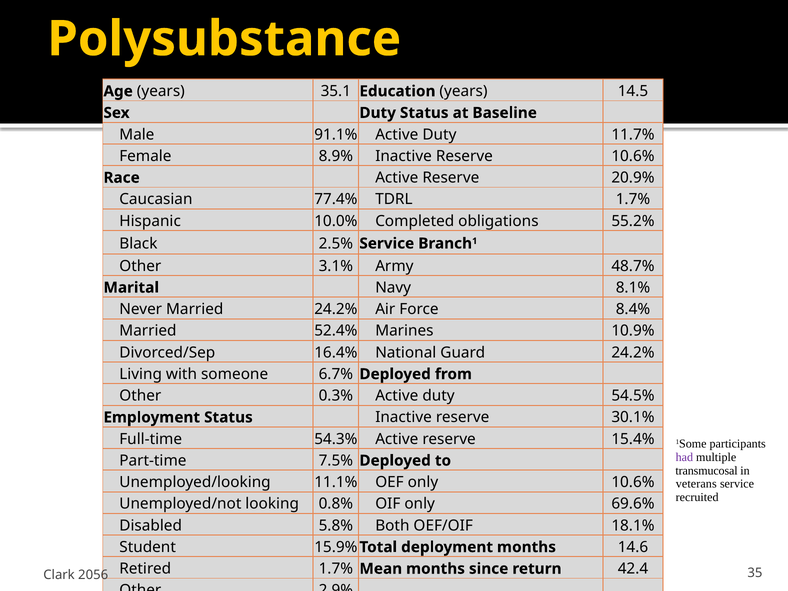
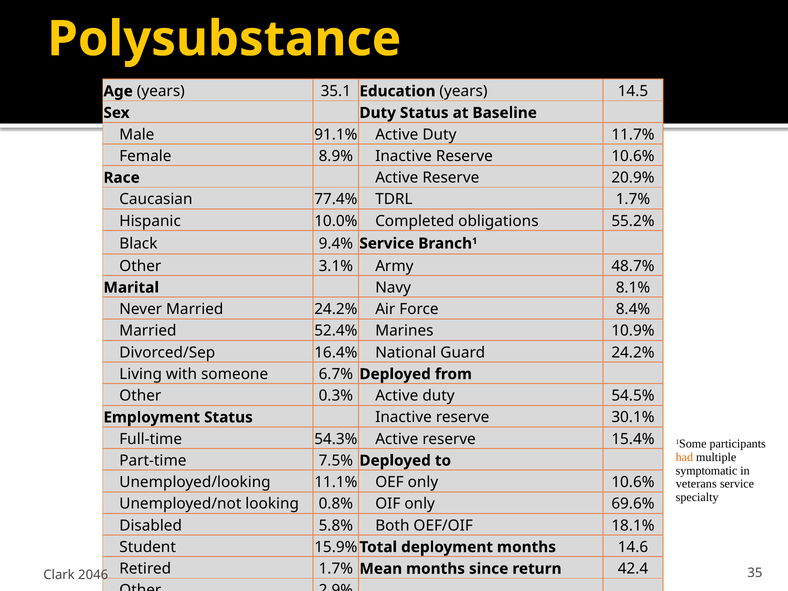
2.5%: 2.5% -> 9.4%
had colour: purple -> orange
transmucosal: transmucosal -> symptomatic
recruited: recruited -> specialty
2056: 2056 -> 2046
